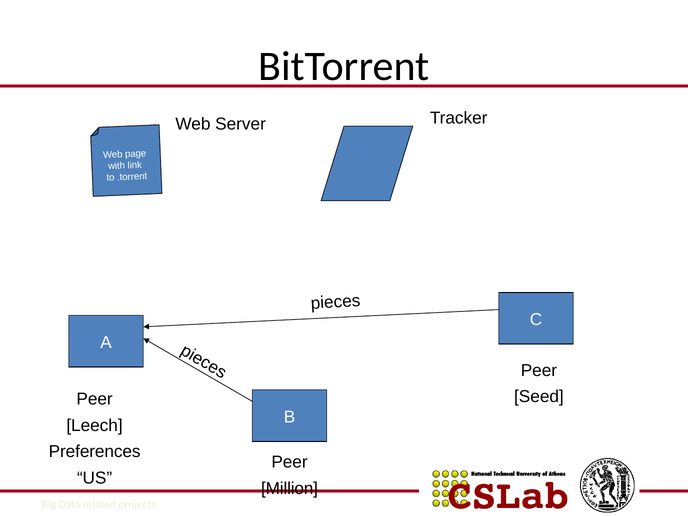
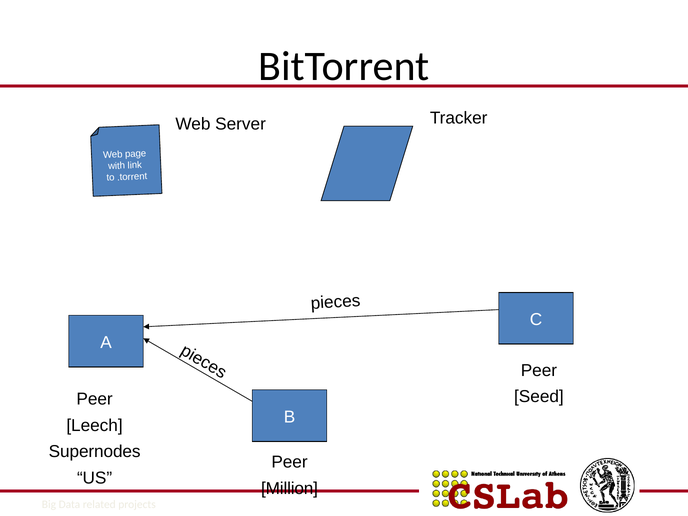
Preferences: Preferences -> Supernodes
